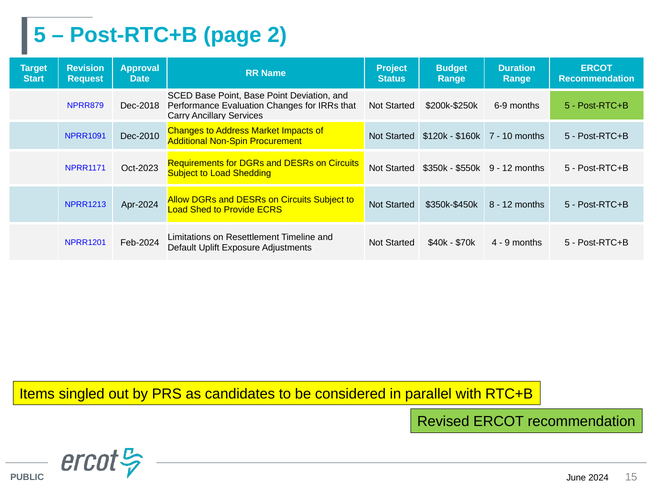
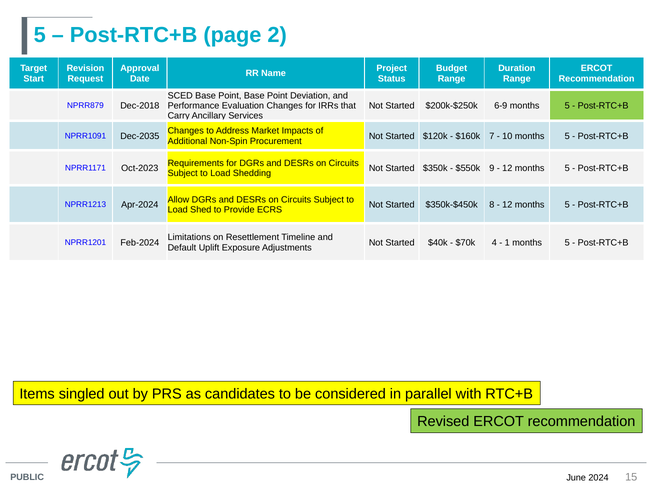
Dec-2010: Dec-2010 -> Dec-2035
9 at (507, 242): 9 -> 1
